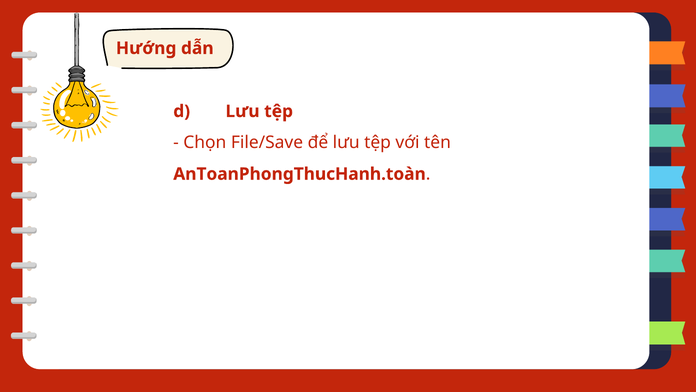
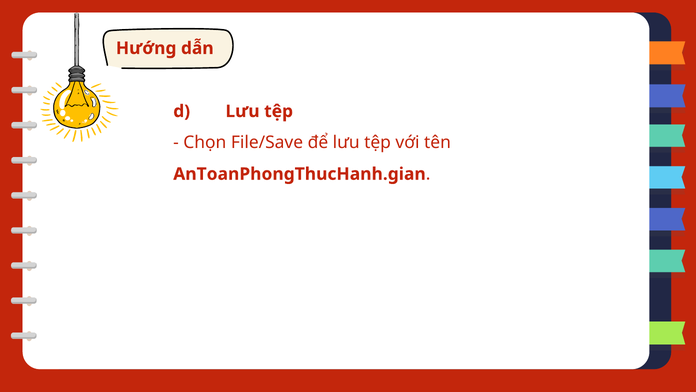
AnToanPhongThucHanh.toàn: AnToanPhongThucHanh.toàn -> AnToanPhongThucHanh.gian
